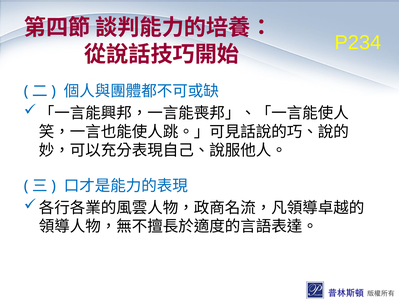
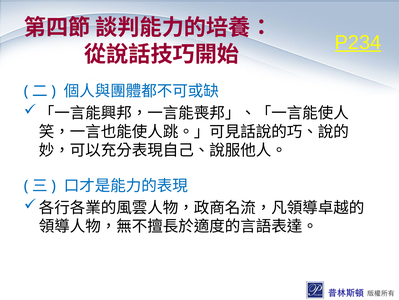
P234 underline: none -> present
